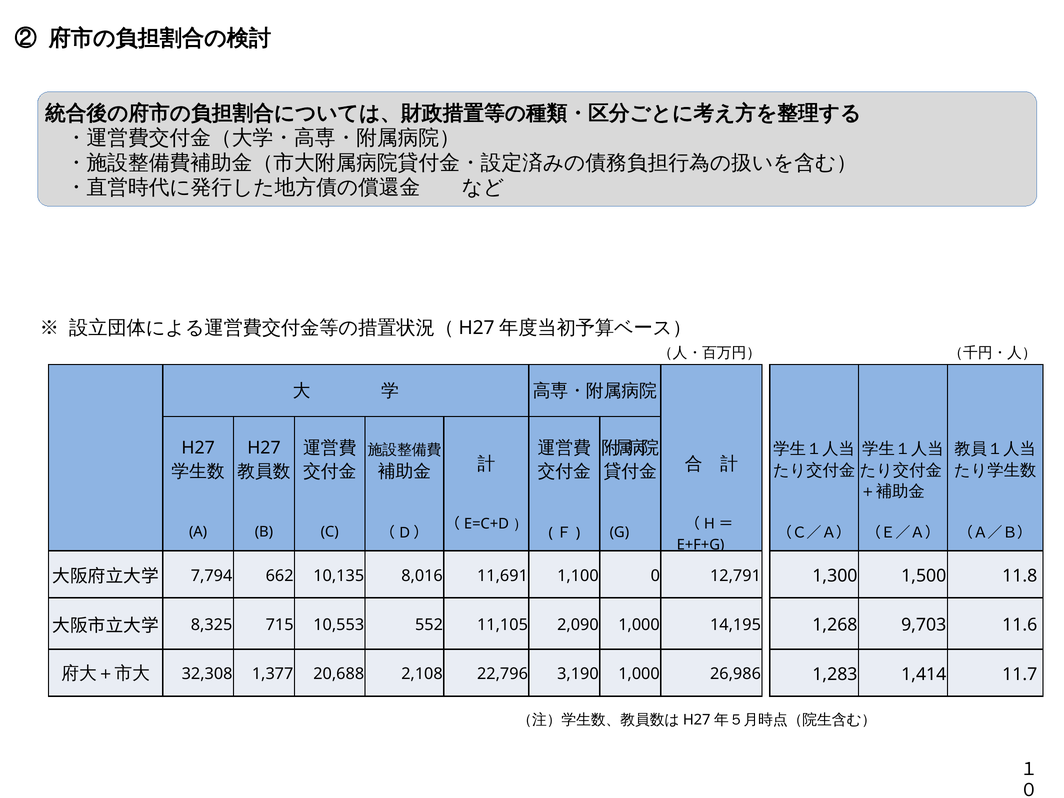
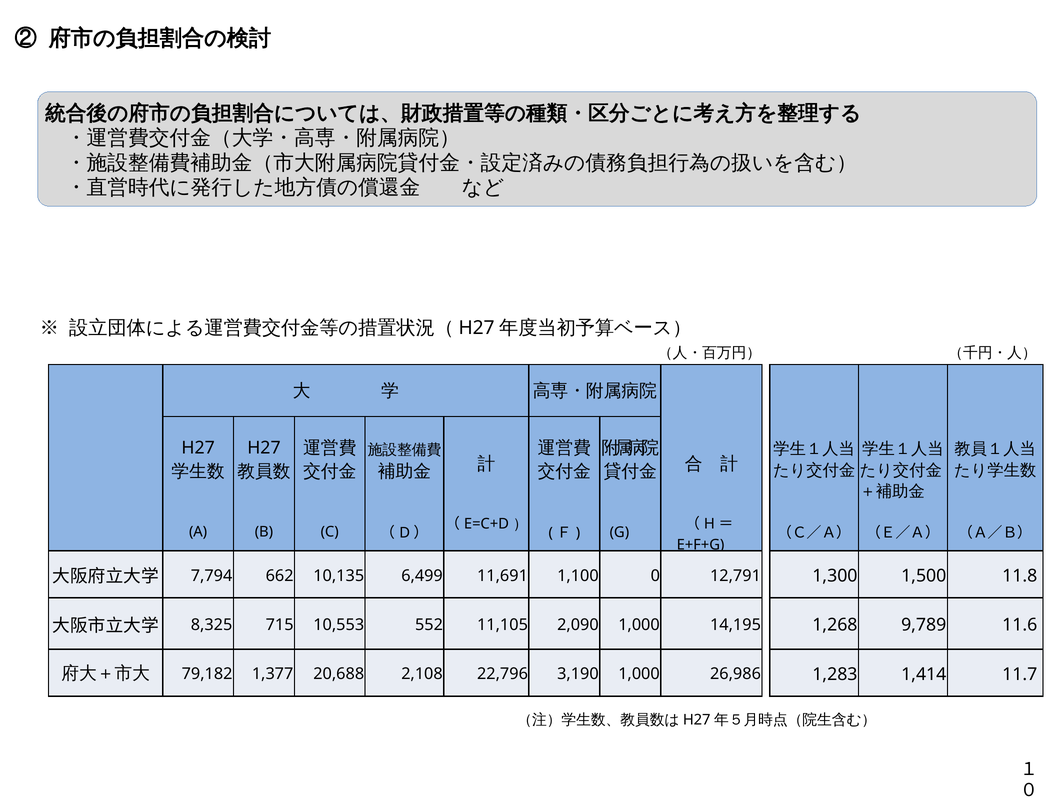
8,016: 8,016 -> 6,499
9,703: 9,703 -> 9,789
32,308: 32,308 -> 79,182
